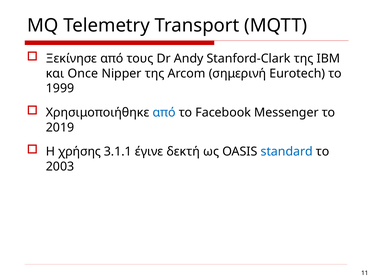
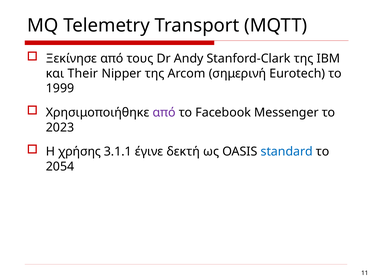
Once: Once -> Their
από at (164, 113) colour: blue -> purple
2019: 2019 -> 2023
2003: 2003 -> 2054
